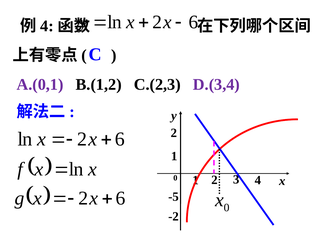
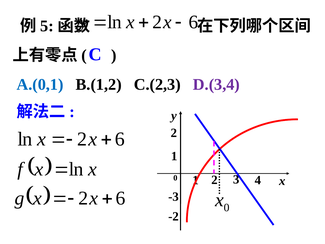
4 at (47, 26): 4 -> 5
A.(0,1 colour: purple -> blue
-5: -5 -> -3
